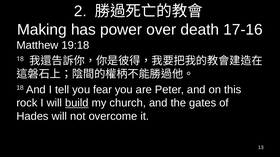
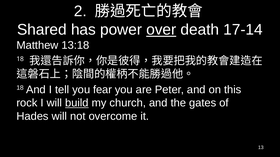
Making: Making -> Shared
over underline: none -> present
17-16: 17-16 -> 17-14
19:18: 19:18 -> 13:18
